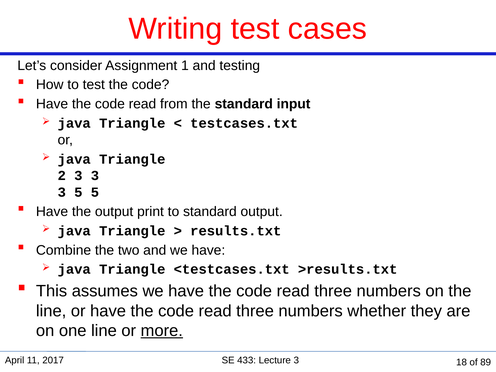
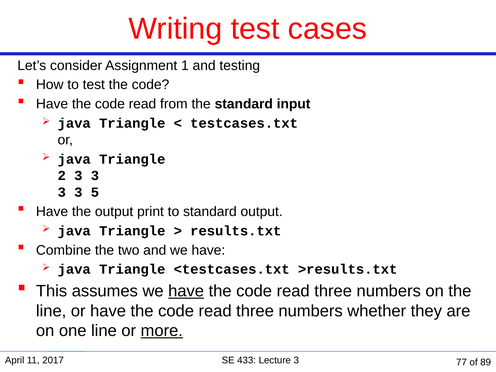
5 at (78, 192): 5 -> 3
have at (186, 291) underline: none -> present
18: 18 -> 77
